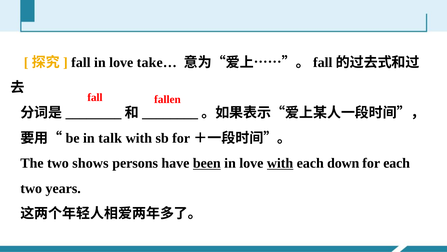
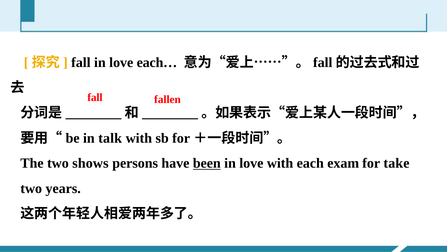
take…: take… -> each…
with at (280, 163) underline: present -> none
down: down -> exam
for each: each -> take
